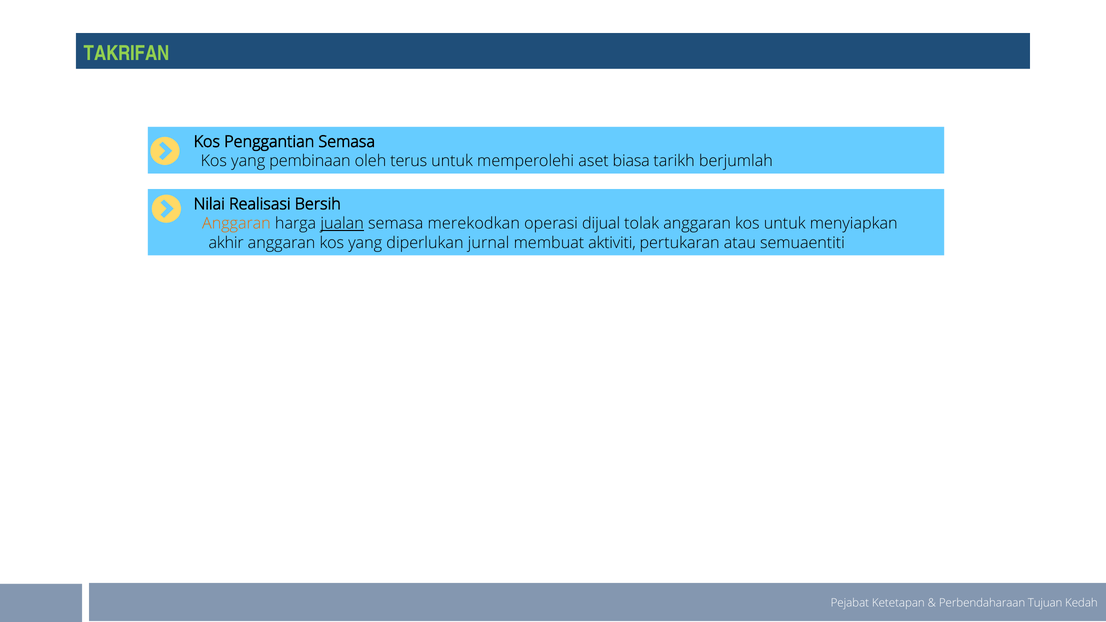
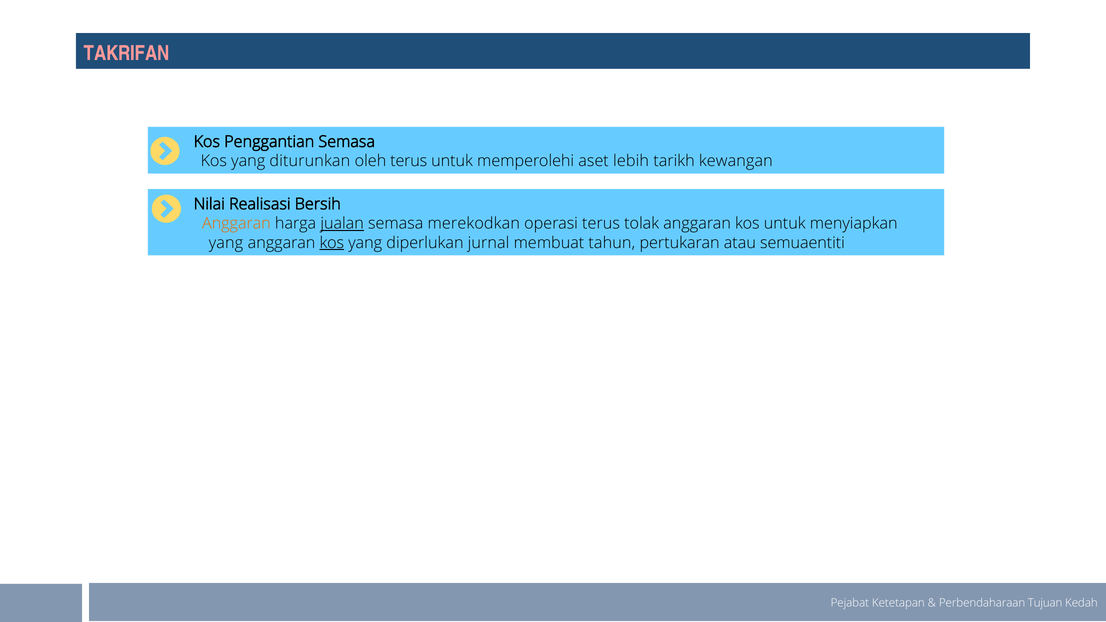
TAKRIFAN colour: light green -> pink
pembinaan: pembinaan -> diturunkan
biasa: biasa -> lebih
berjumlah: berjumlah -> kewangan
operasi dijual: dijual -> terus
akhir at (226, 243): akhir -> yang
kos at (332, 243) underline: none -> present
aktiviti: aktiviti -> tahun
